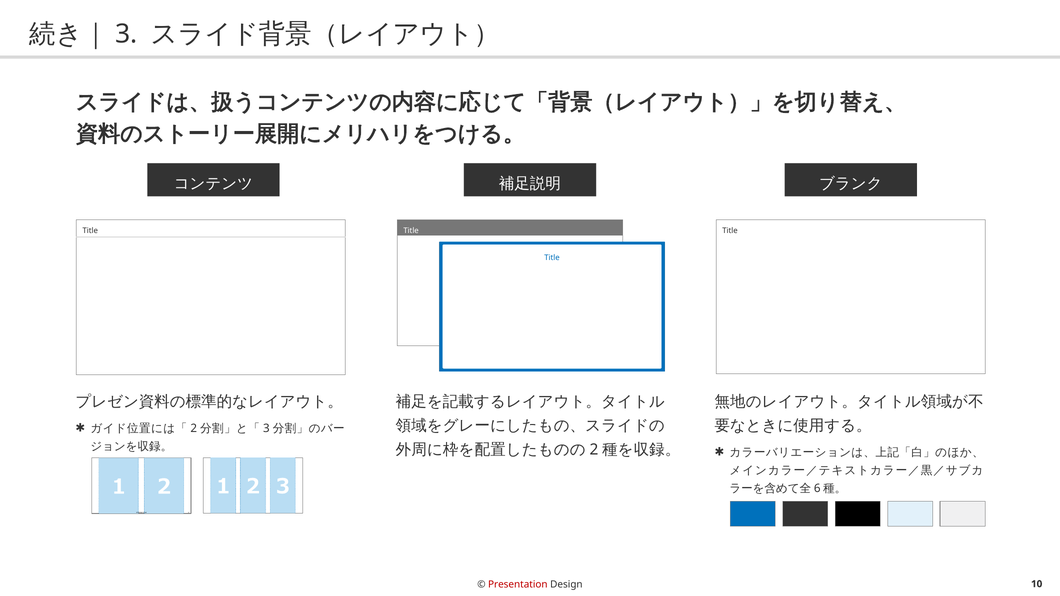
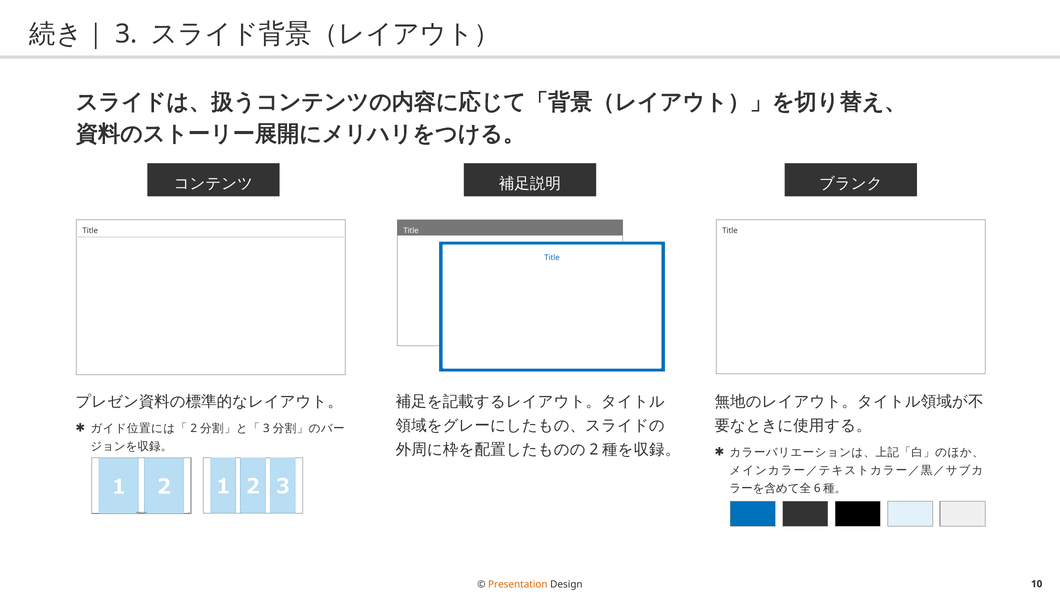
Presentation colour: red -> orange
